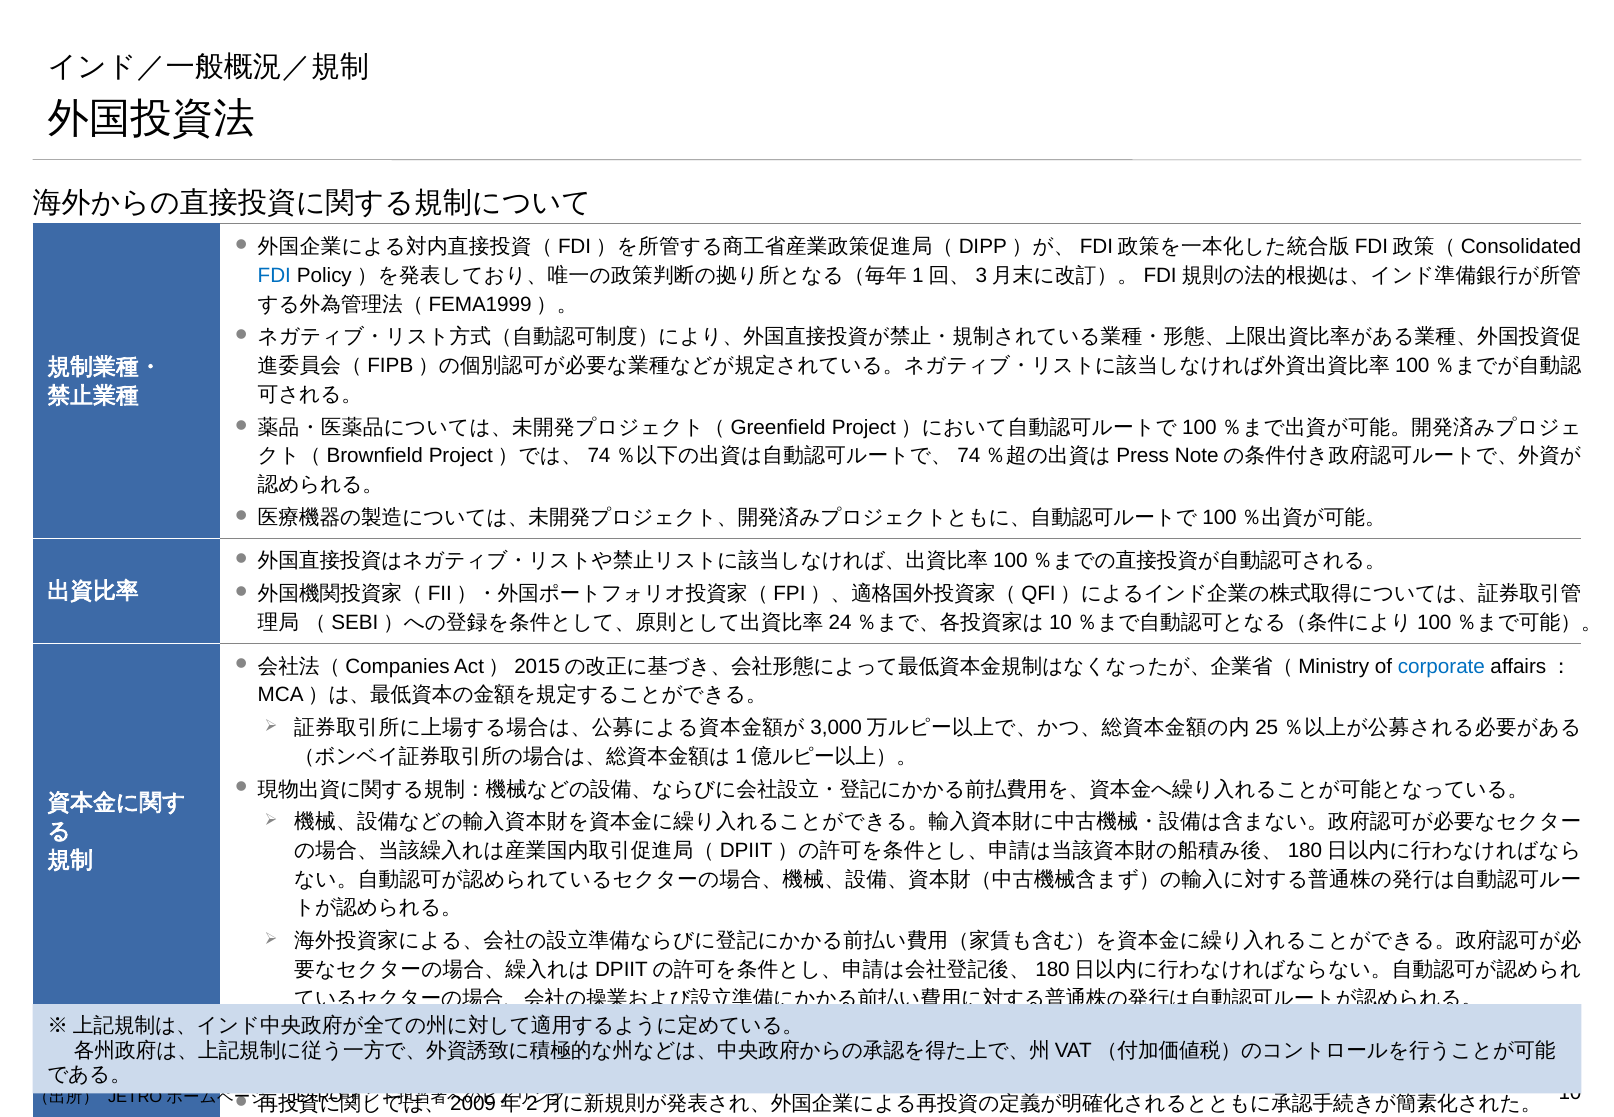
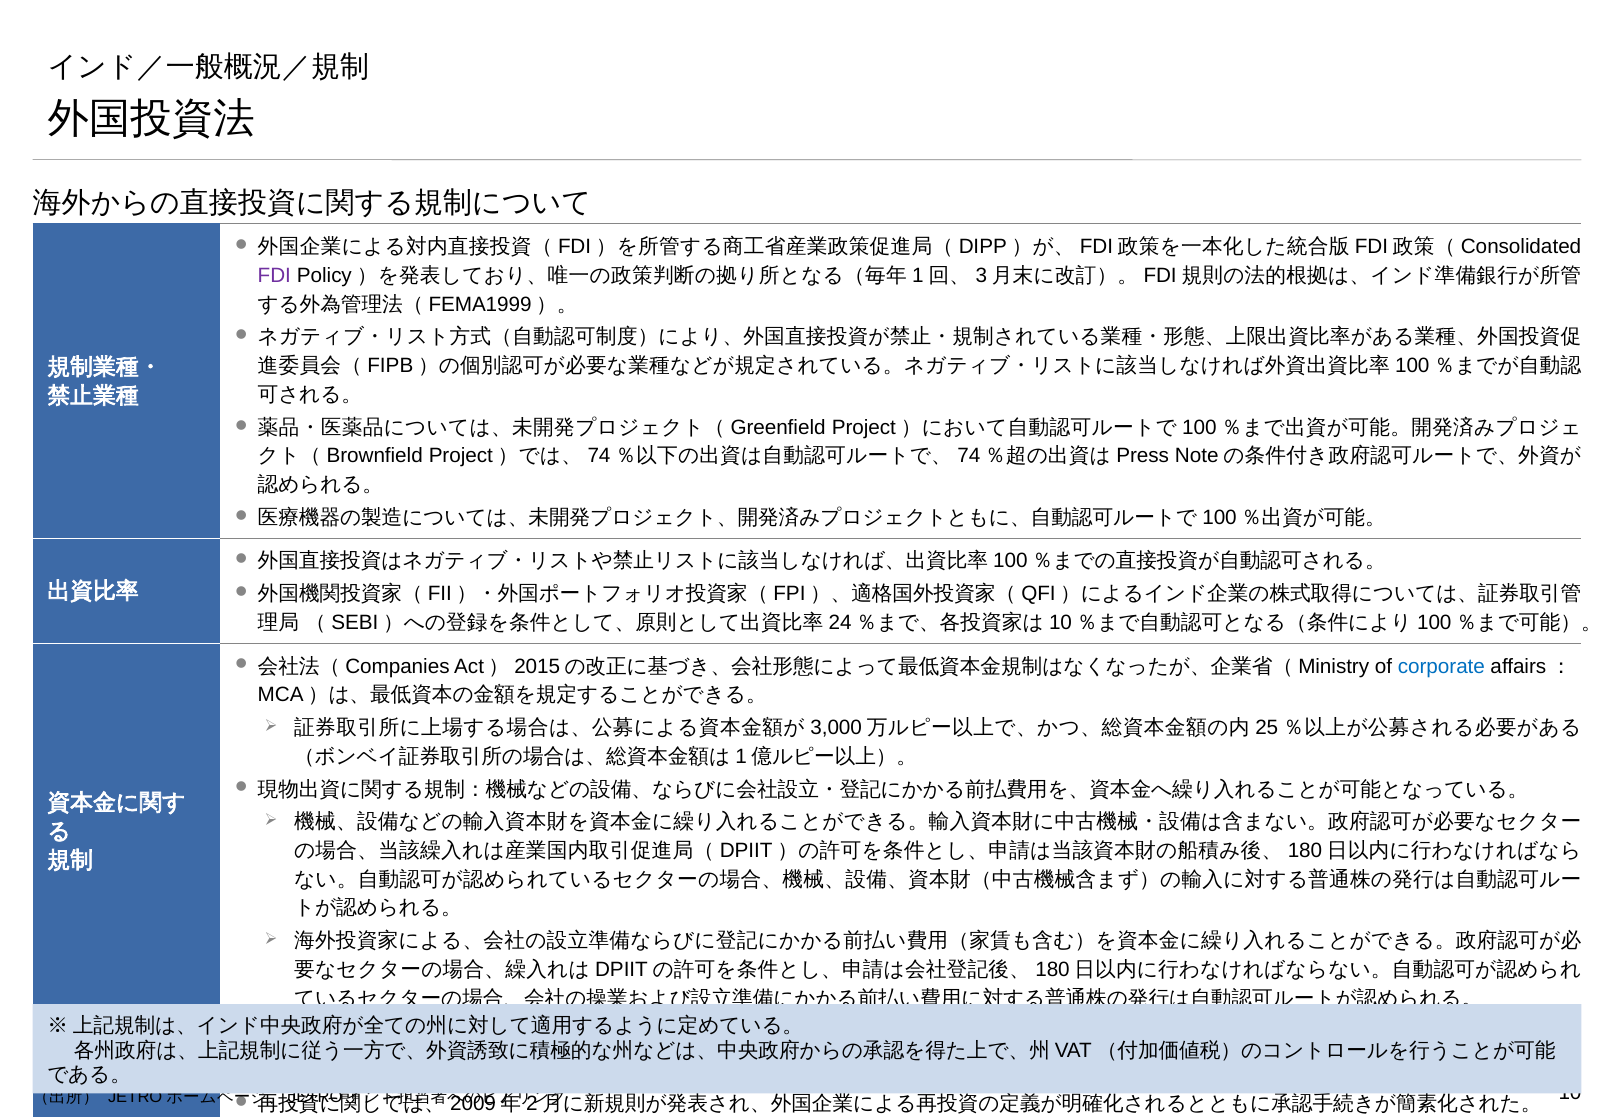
FDI colour: blue -> purple
